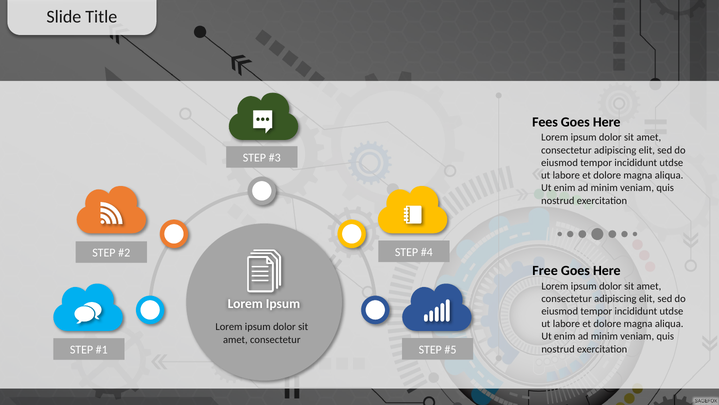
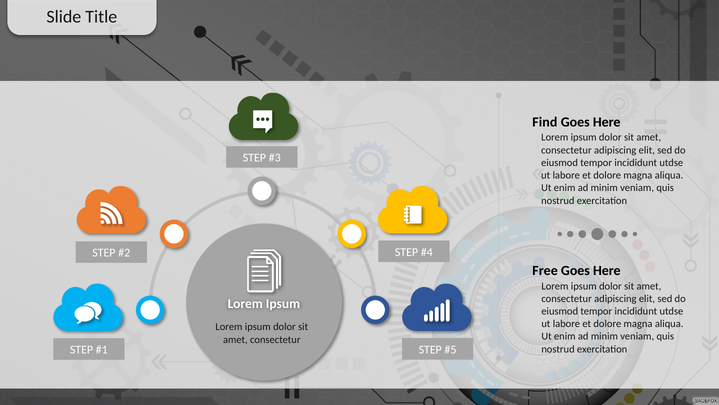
Fees: Fees -> Find
